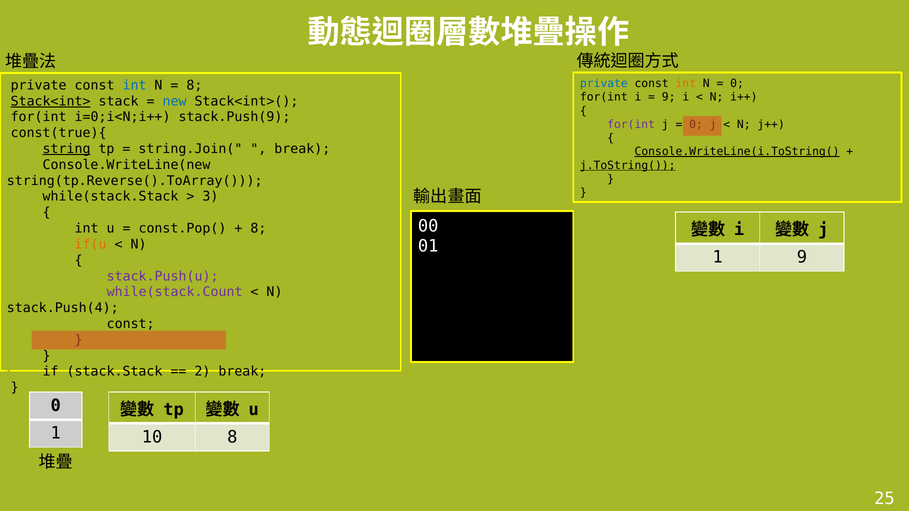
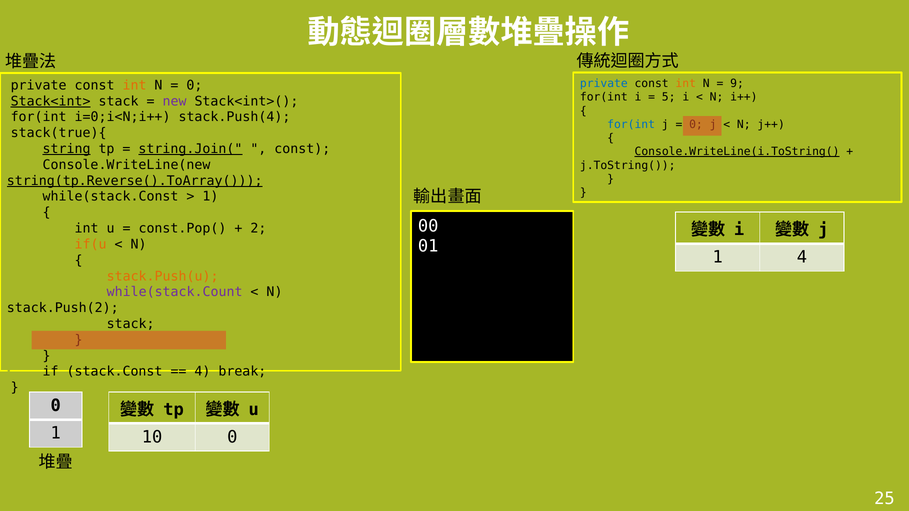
0 at (737, 84): 0 -> 9
int at (135, 85) colour: blue -> orange
8 at (194, 85): 8 -> 0
9 at (669, 97): 9 -> 5
new colour: blue -> purple
stack.Push(9: stack.Push(9 -> stack.Push(4
for(int at (631, 124) colour: purple -> blue
const(true){: const(true){ -> stack(true){
string.Join( underline: none -> present
break at (302, 149): break -> const
j.ToString( underline: present -> none
string(tp.Reverse().ToArray( underline: none -> present
while(stack.Stack: while(stack.Stack -> while(stack.Const
3 at (210, 197): 3 -> 1
8 at (258, 229): 8 -> 2
1 9: 9 -> 4
stack.Push(u colour: purple -> orange
stack.Push(4: stack.Push(4 -> stack.Push(2
const at (131, 324): const -> stack
stack.Stack: stack.Stack -> stack.Const
2 at (202, 372): 2 -> 4
10 8: 8 -> 0
